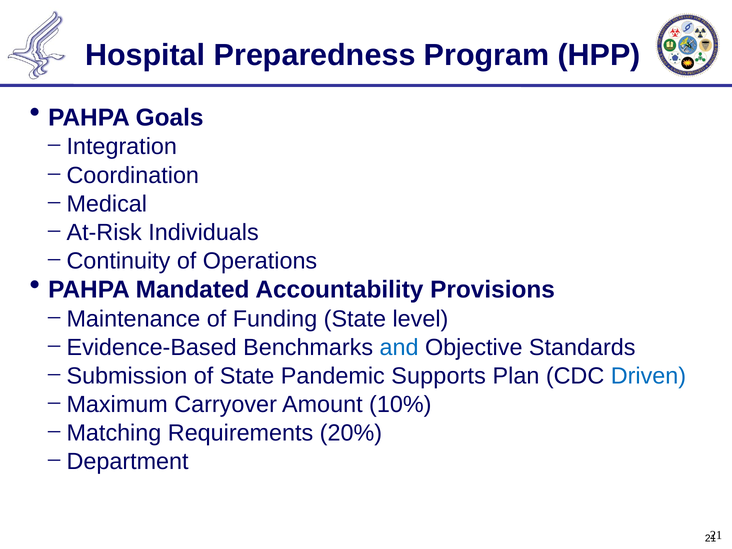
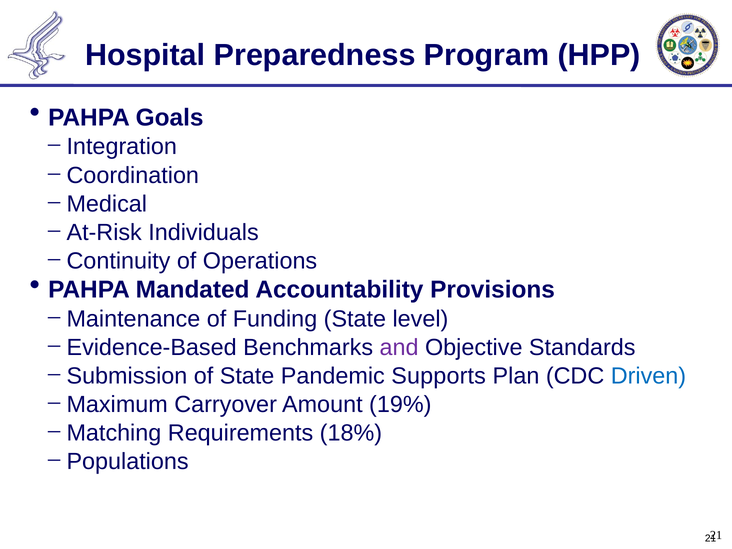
and colour: blue -> purple
10%: 10% -> 19%
20%: 20% -> 18%
Department: Department -> Populations
